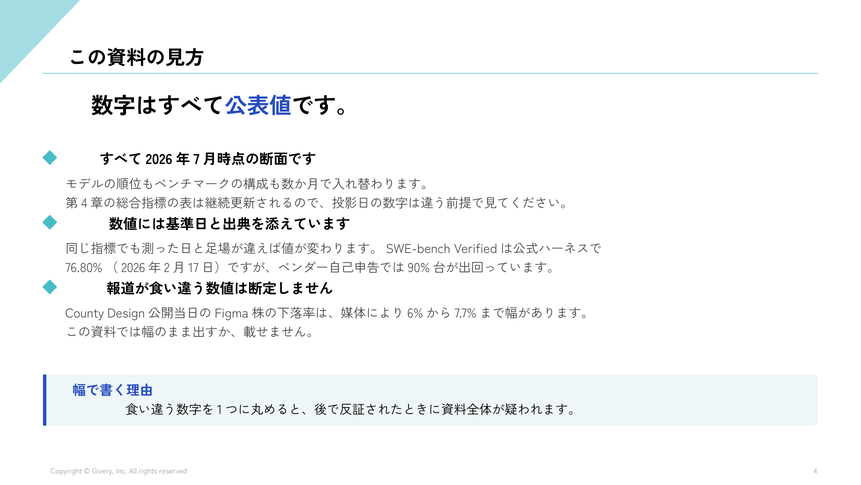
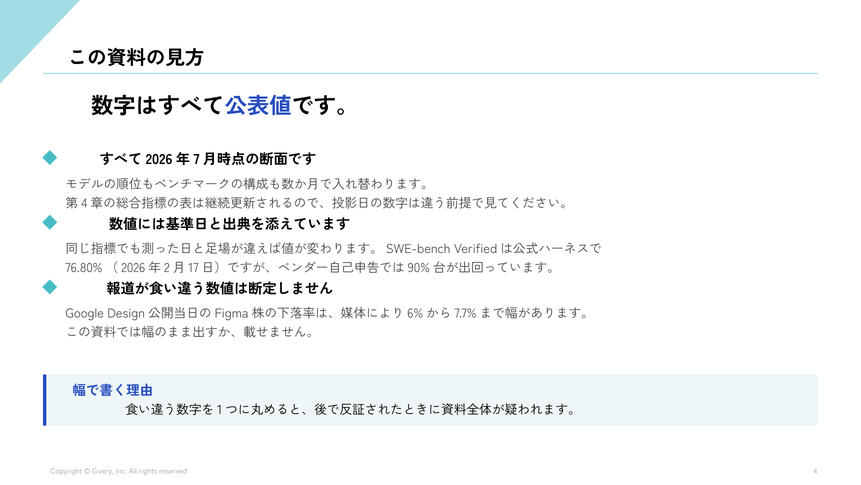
County: County -> Google
